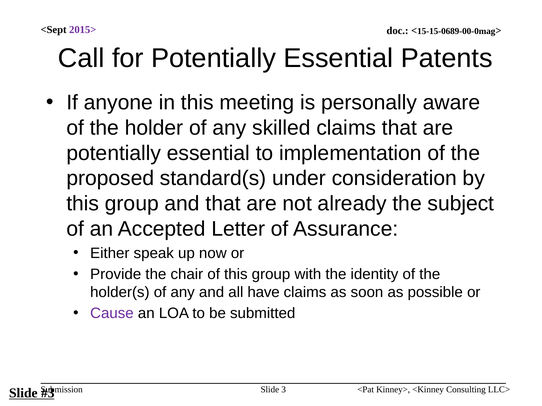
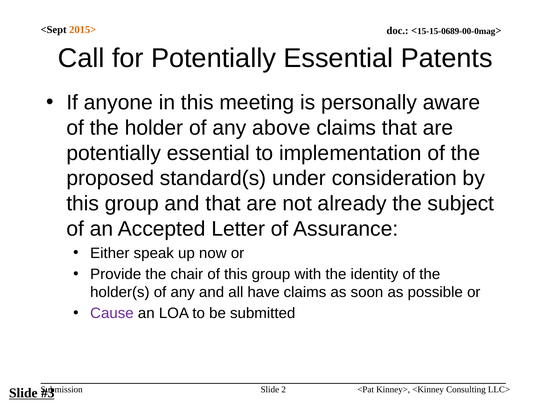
2015> colour: purple -> orange
skilled: skilled -> above
3: 3 -> 2
